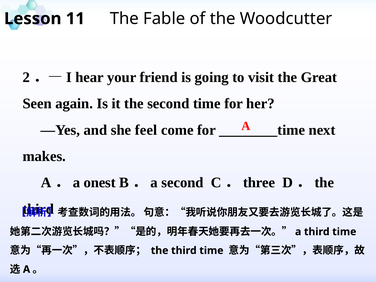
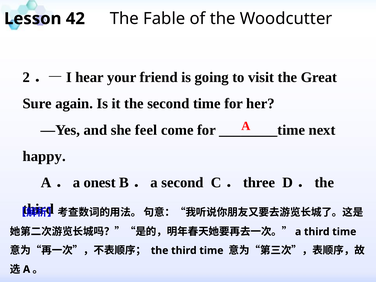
11: 11 -> 42
Seen: Seen -> Sure
makes: makes -> happy
